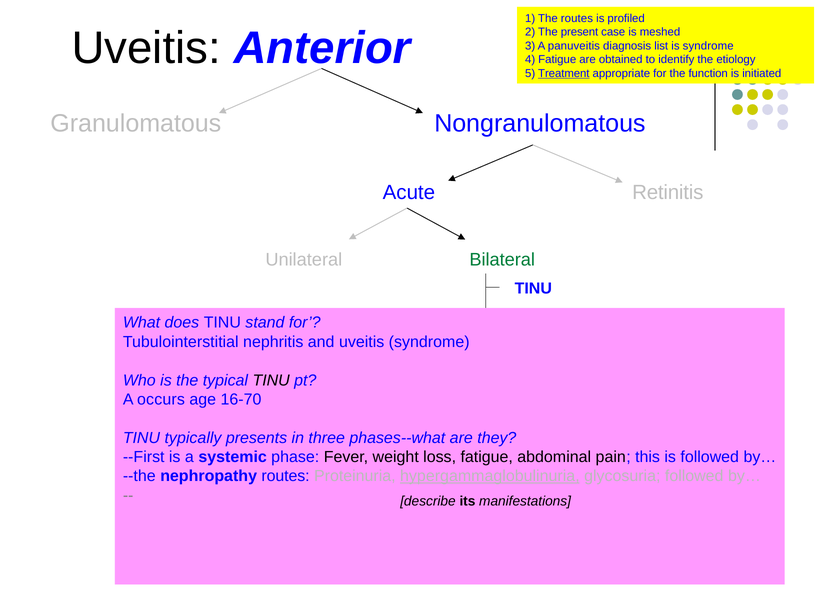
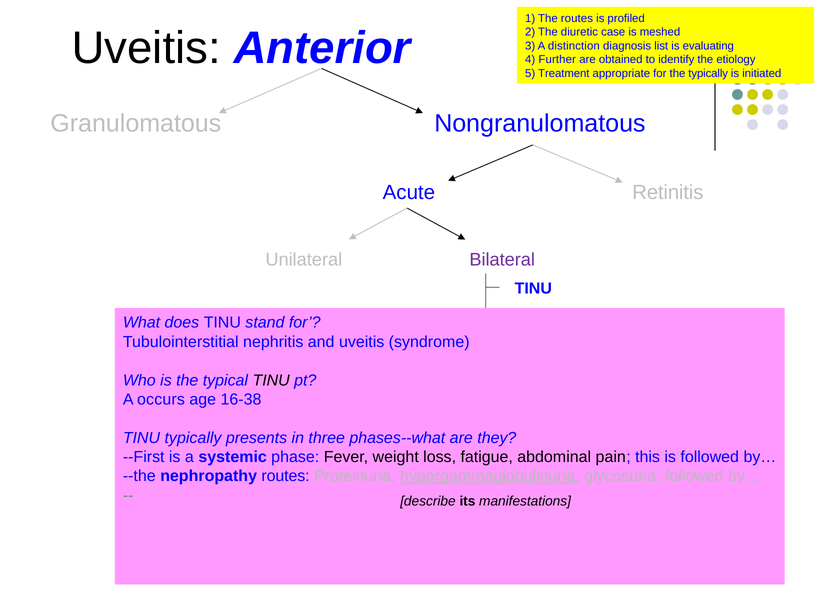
The present: present -> diuretic
panuveitis: panuveitis -> distinction
is syndrome: syndrome -> evaluating
4 Fatigue: Fatigue -> Further
Treatment underline: present -> none
the function: function -> typically
Bilateral at (502, 260) colour: green -> purple
16-70: 16-70 -> 16-38
